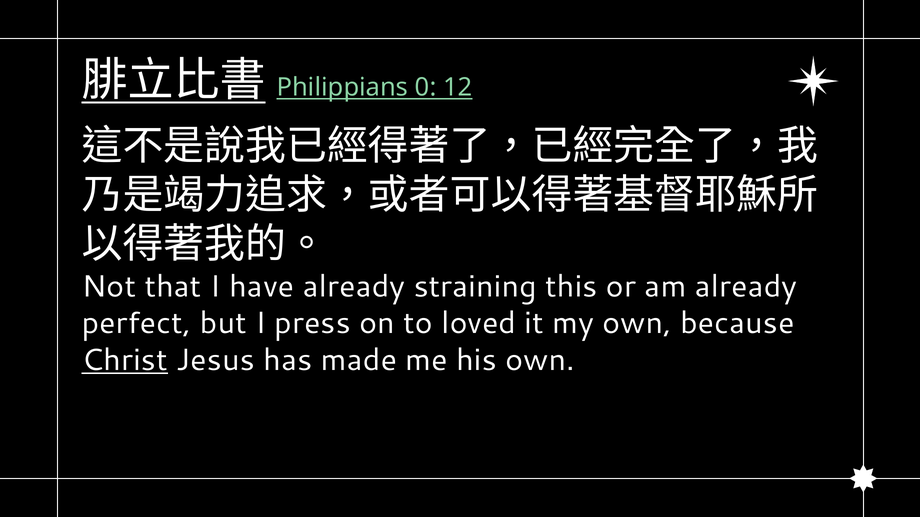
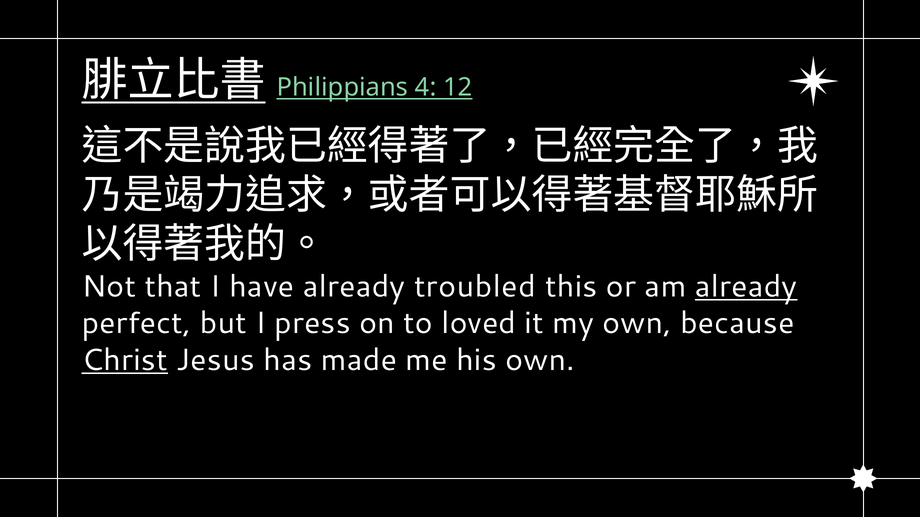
0: 0 -> 4
straining: straining -> troubled
already at (746, 287) underline: none -> present
